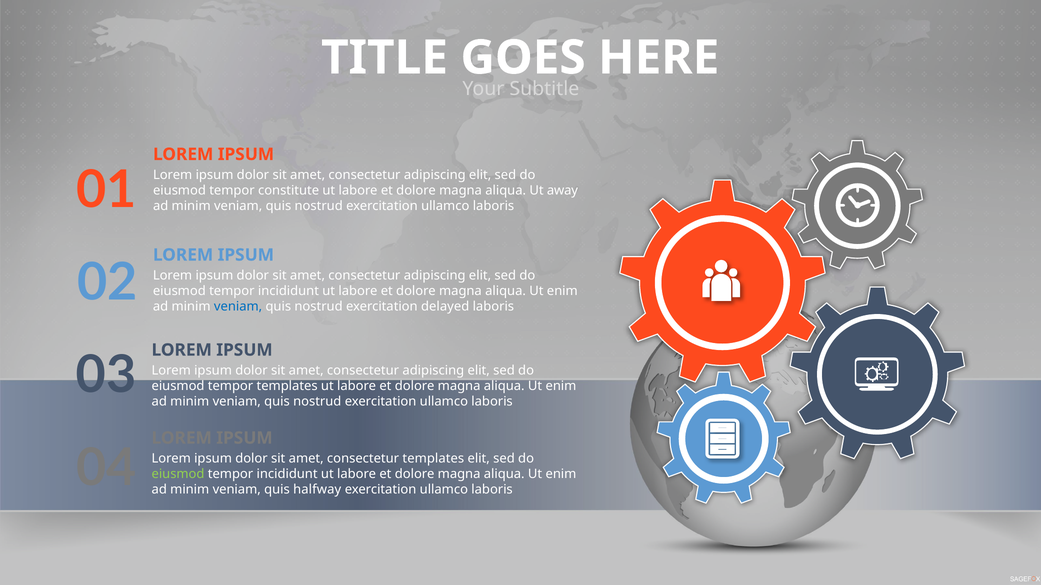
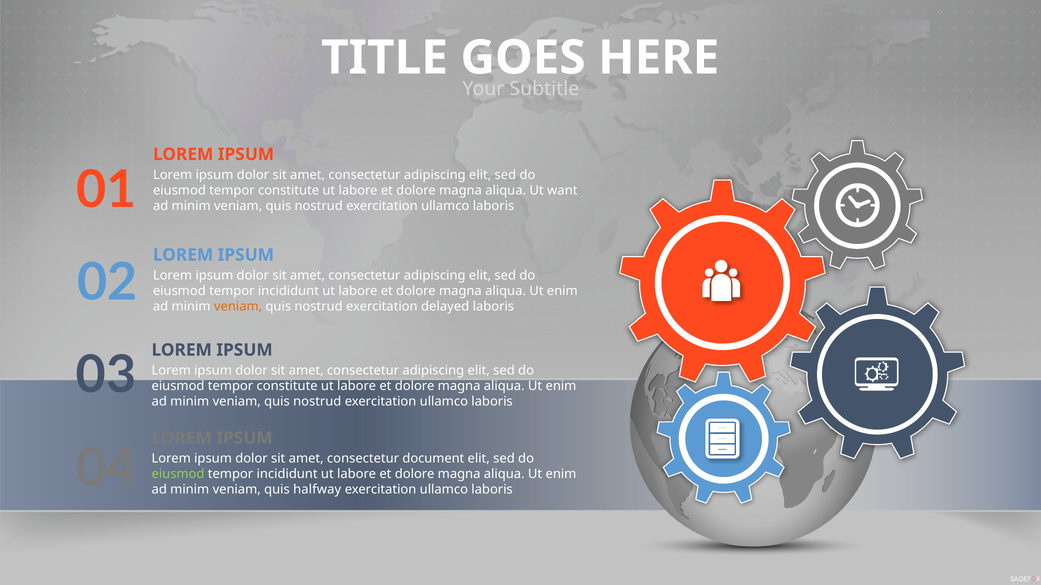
away: away -> want
veniam at (238, 307) colour: blue -> orange
templates at (287, 386): templates -> constitute
consectetur templates: templates -> document
